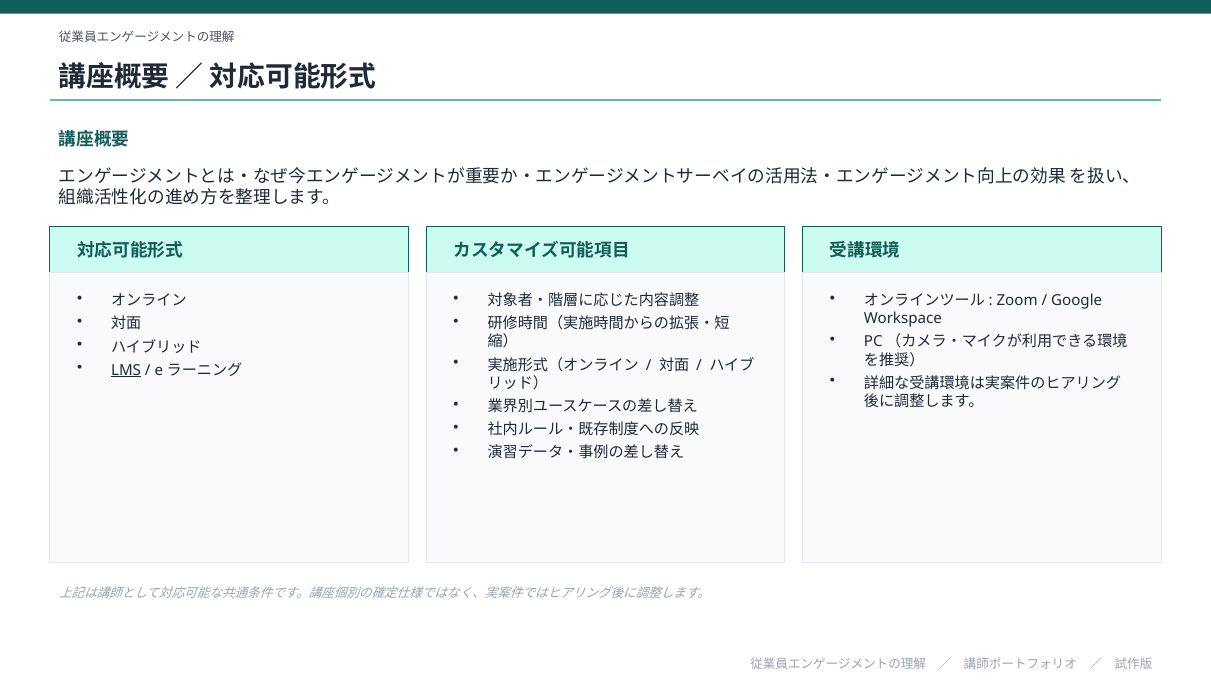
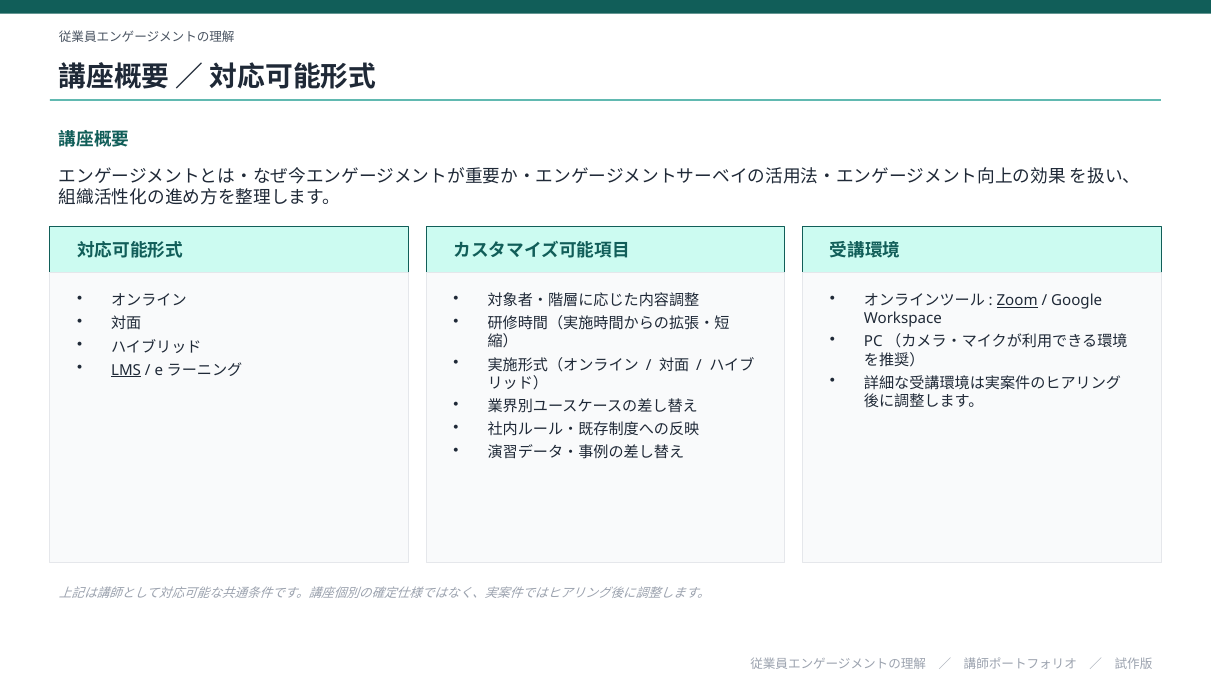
Zoom underline: none -> present
